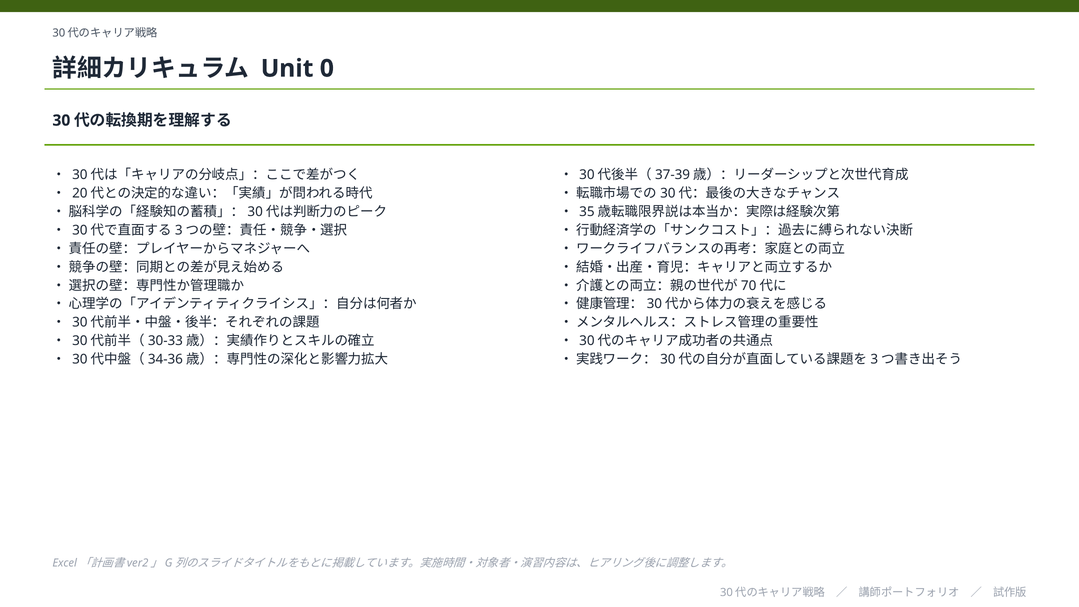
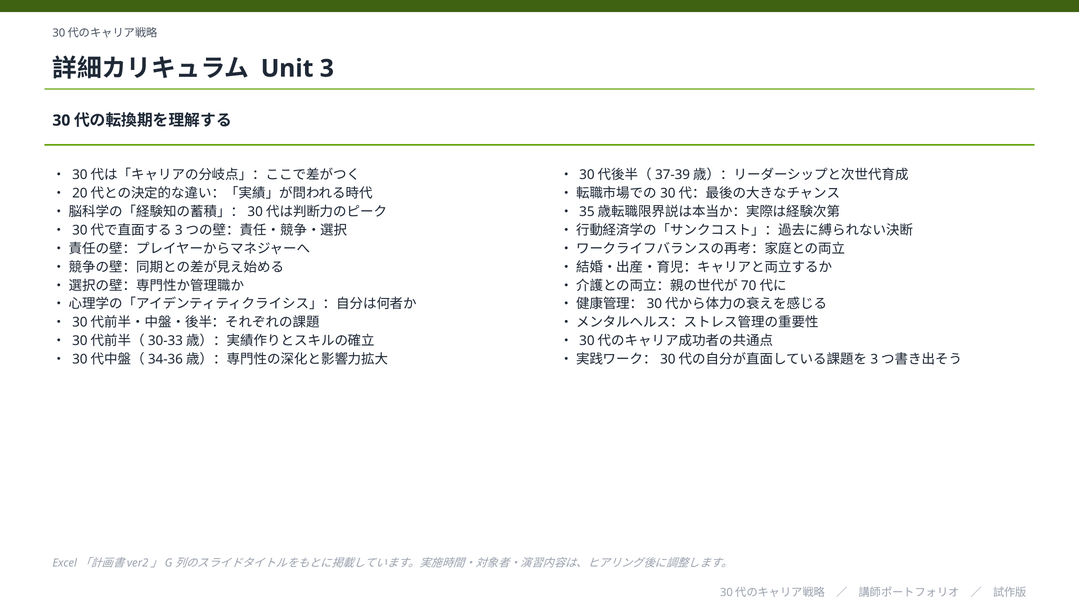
0: 0 -> 3
